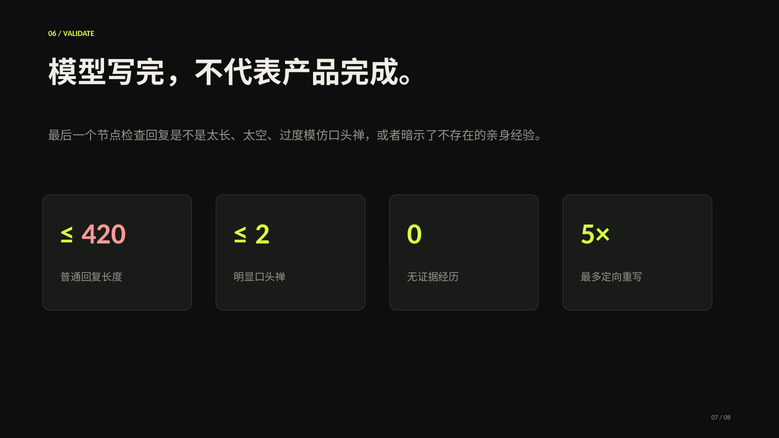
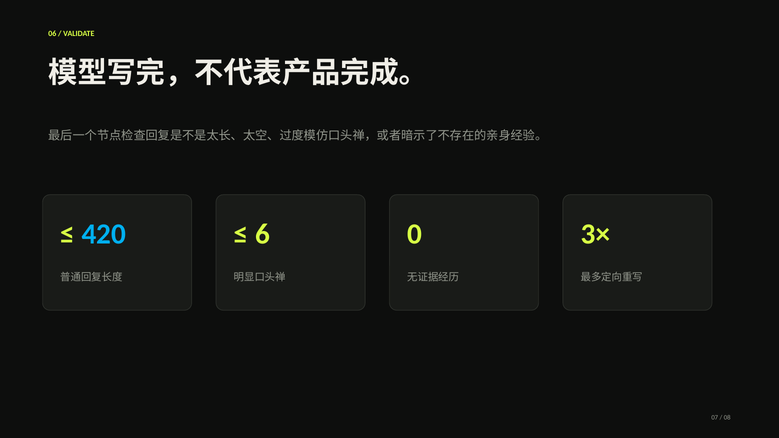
420 colour: pink -> light blue
2: 2 -> 6
5×: 5× -> 3×
